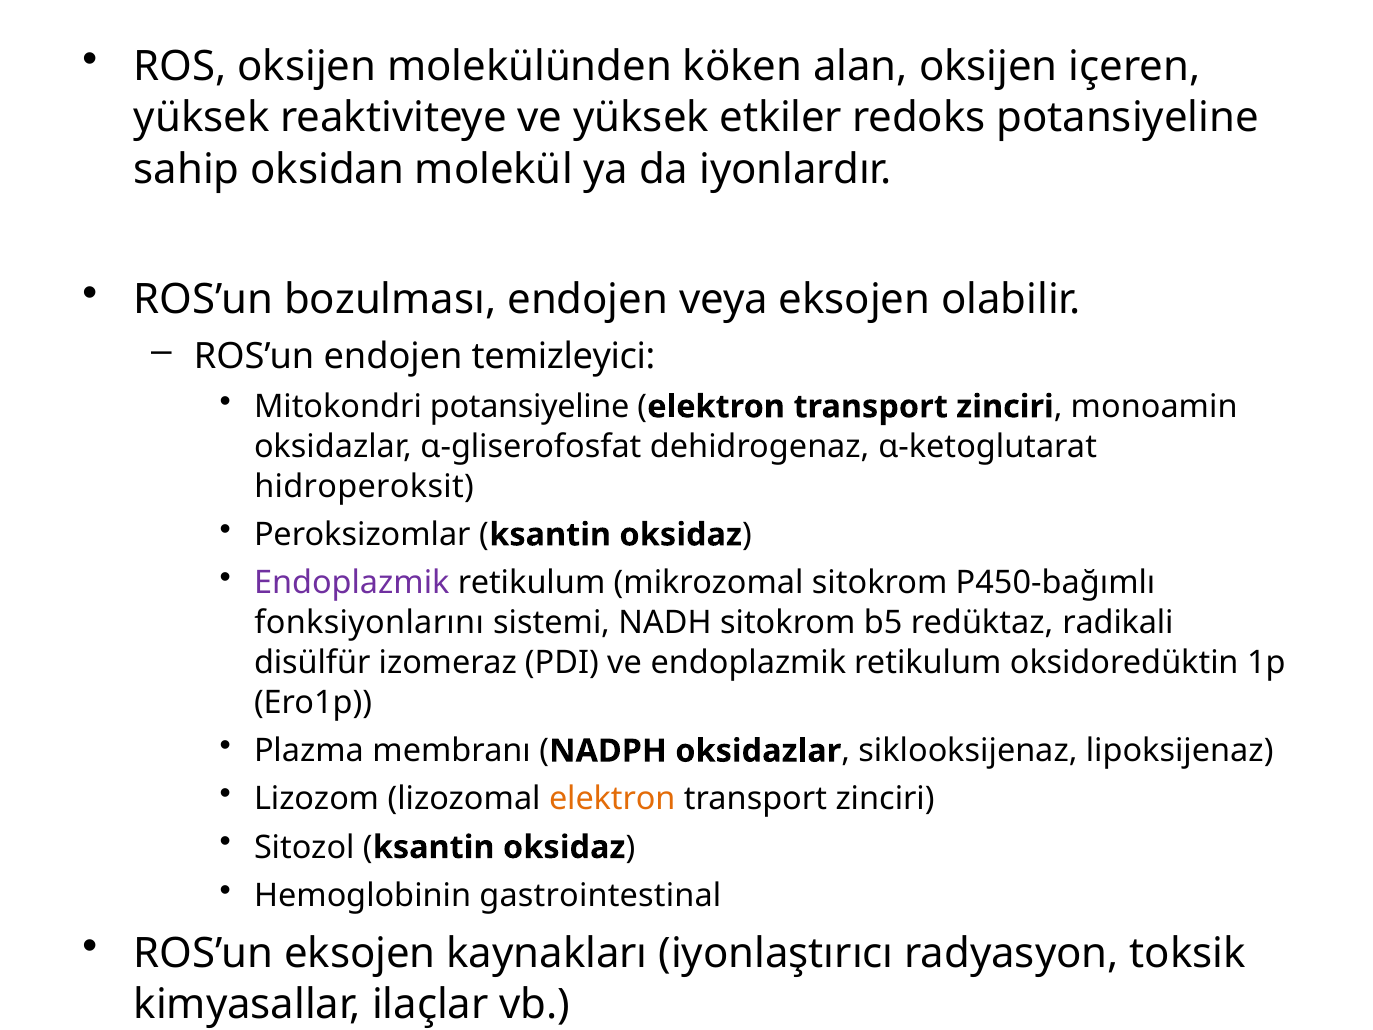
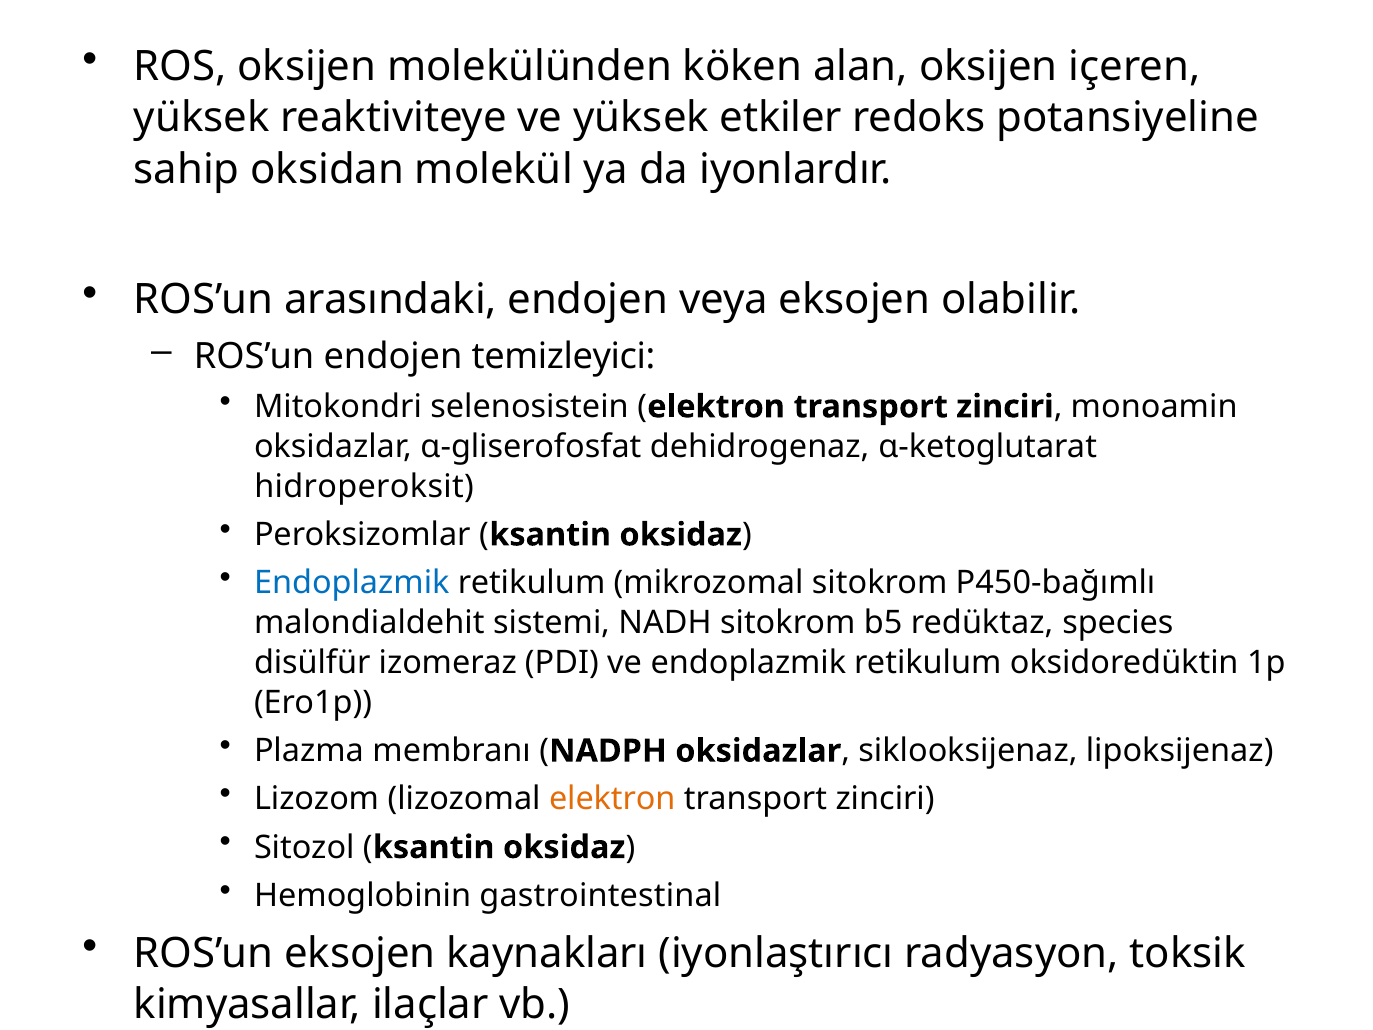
bozulması: bozulması -> arasındaki
Mitokondri potansiyeline: potansiyeline -> selenosistein
Endoplazmik at (352, 583) colour: purple -> blue
fonksiyonlarını: fonksiyonlarını -> malondialdehit
radikali: radikali -> species
